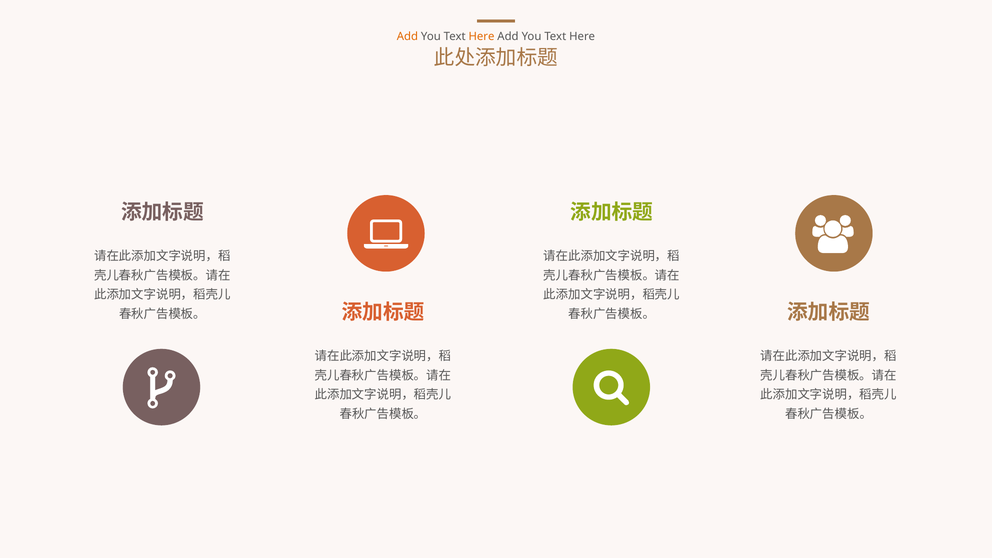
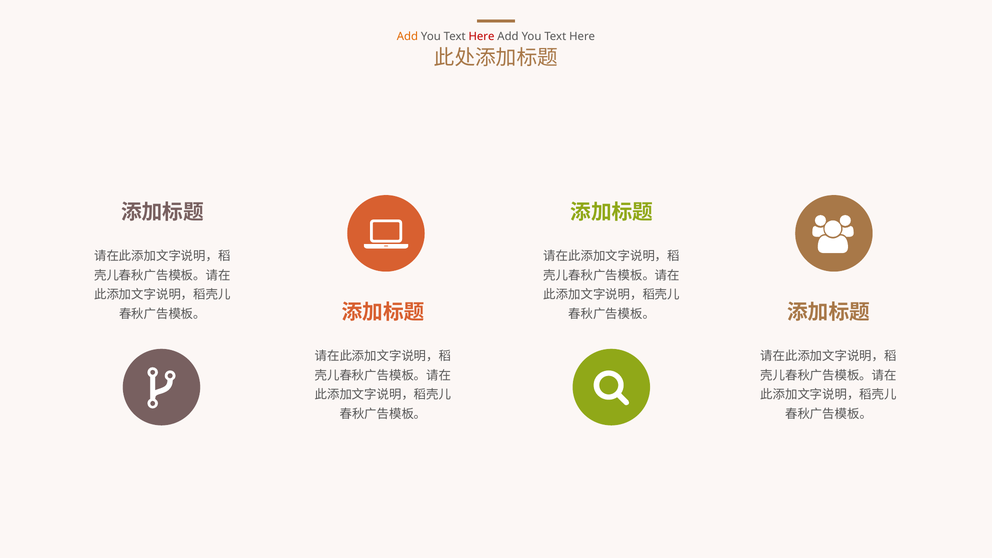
Here at (482, 36) colour: orange -> red
